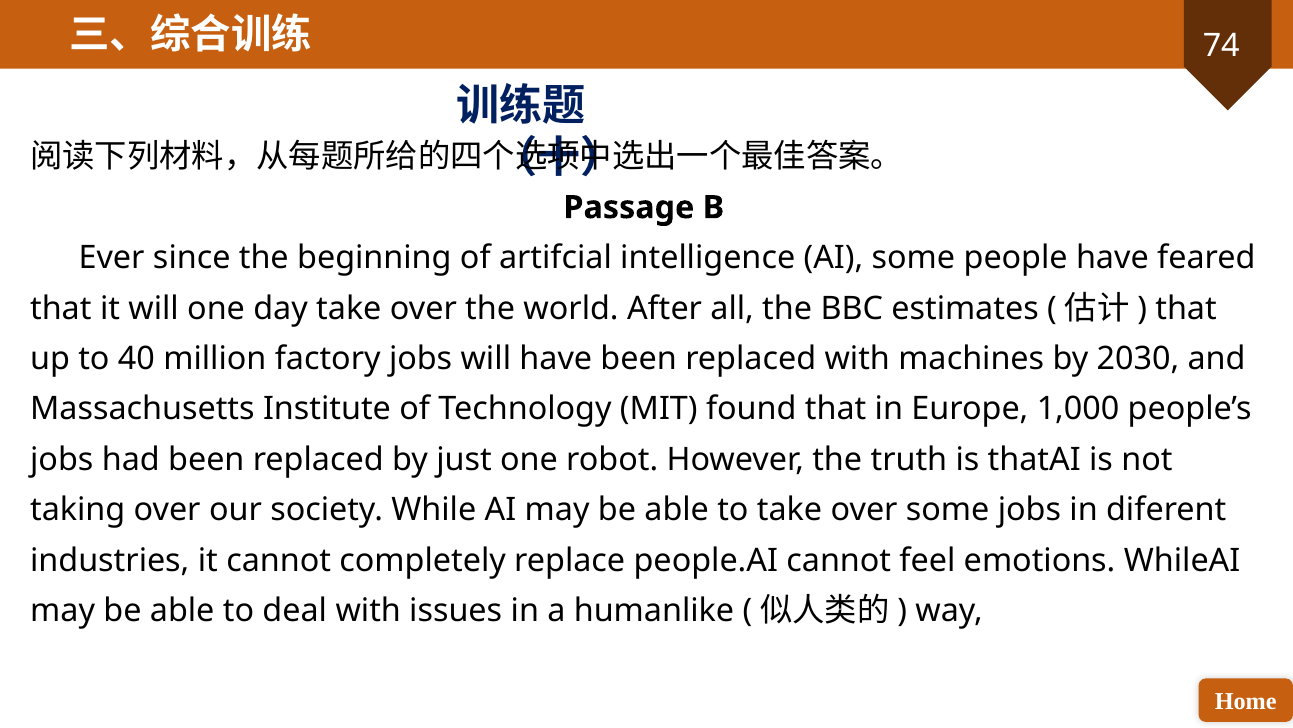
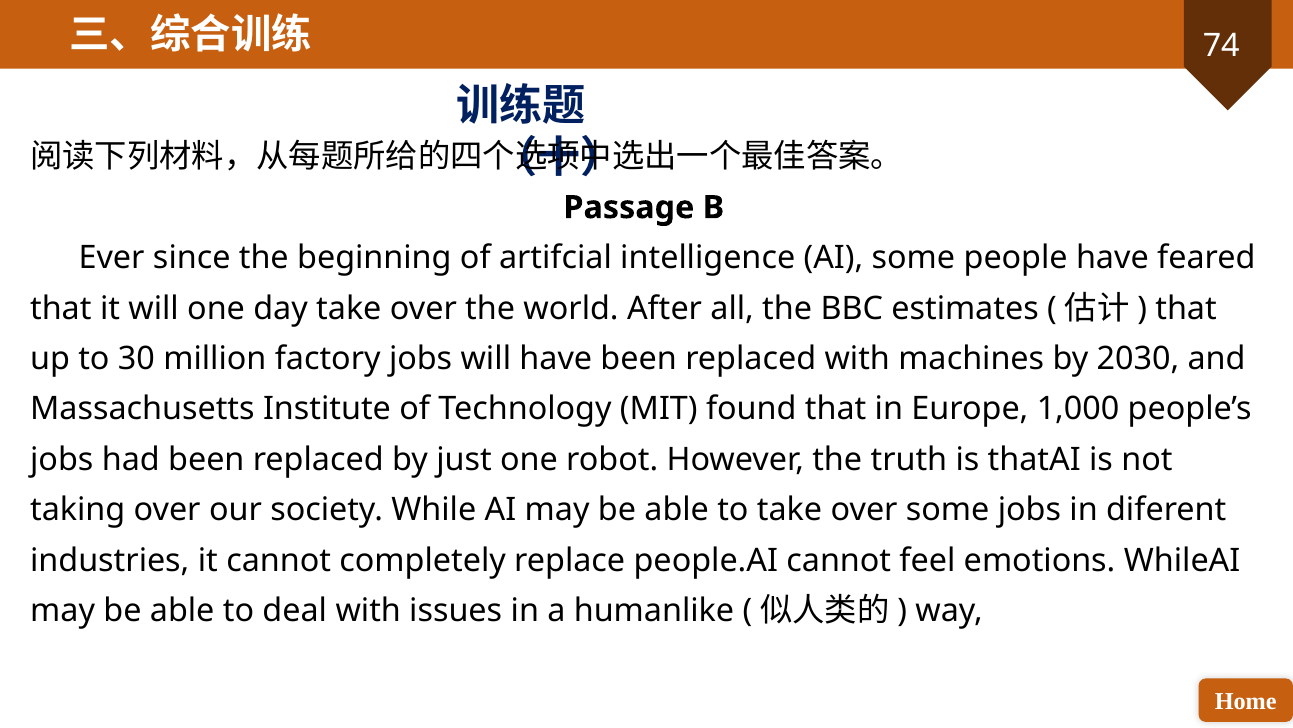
40: 40 -> 30
